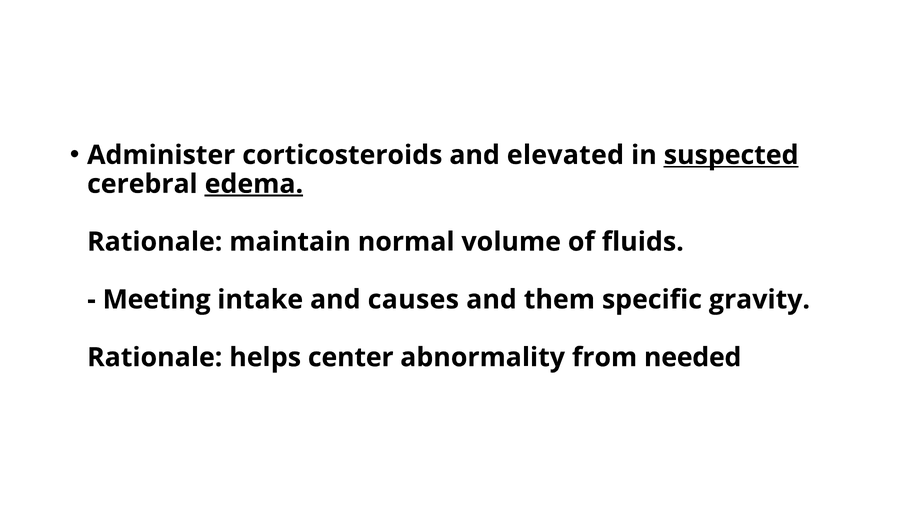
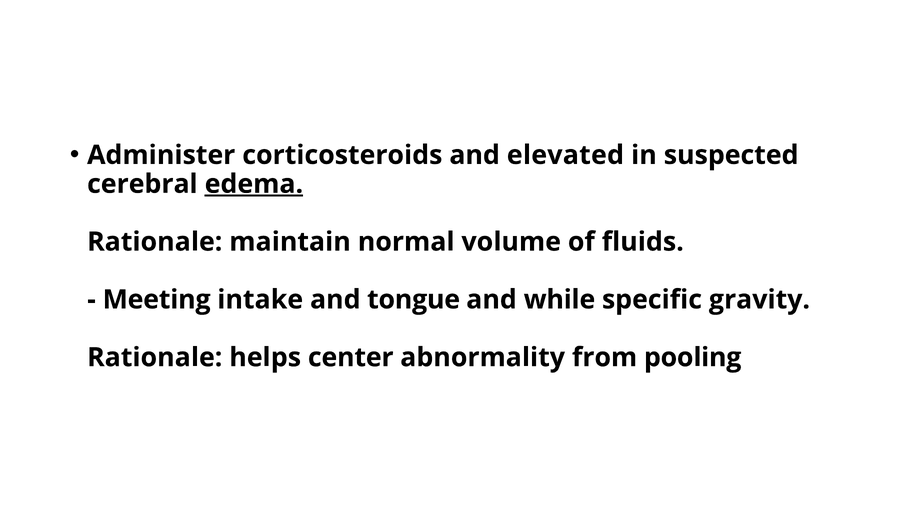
suspected underline: present -> none
causes: causes -> tongue
them: them -> while
needed: needed -> pooling
